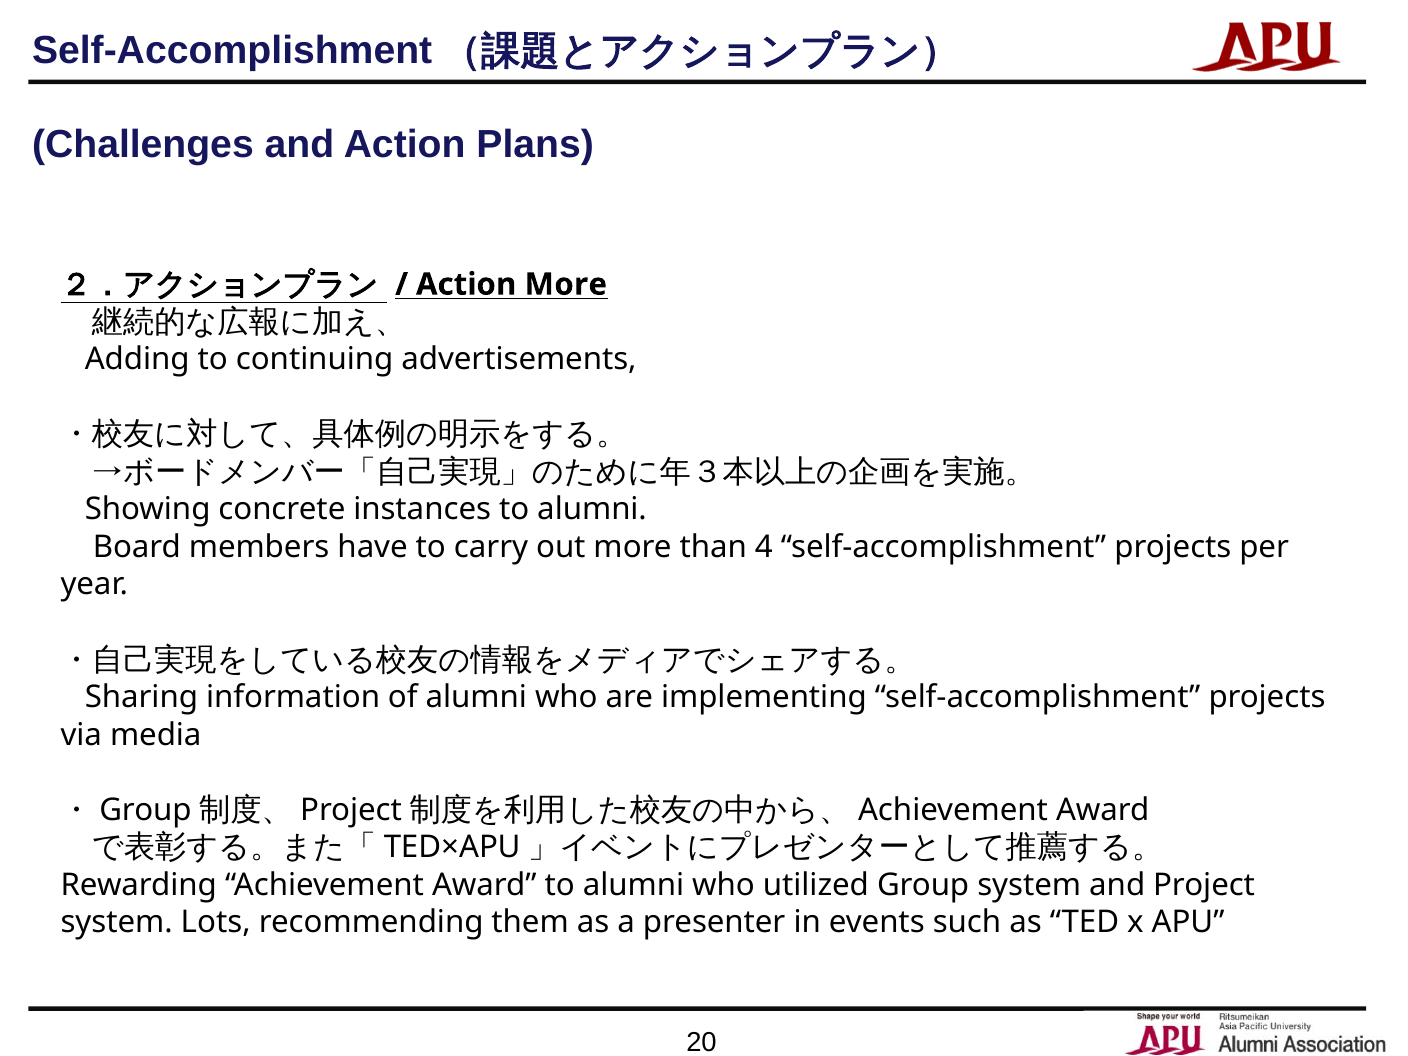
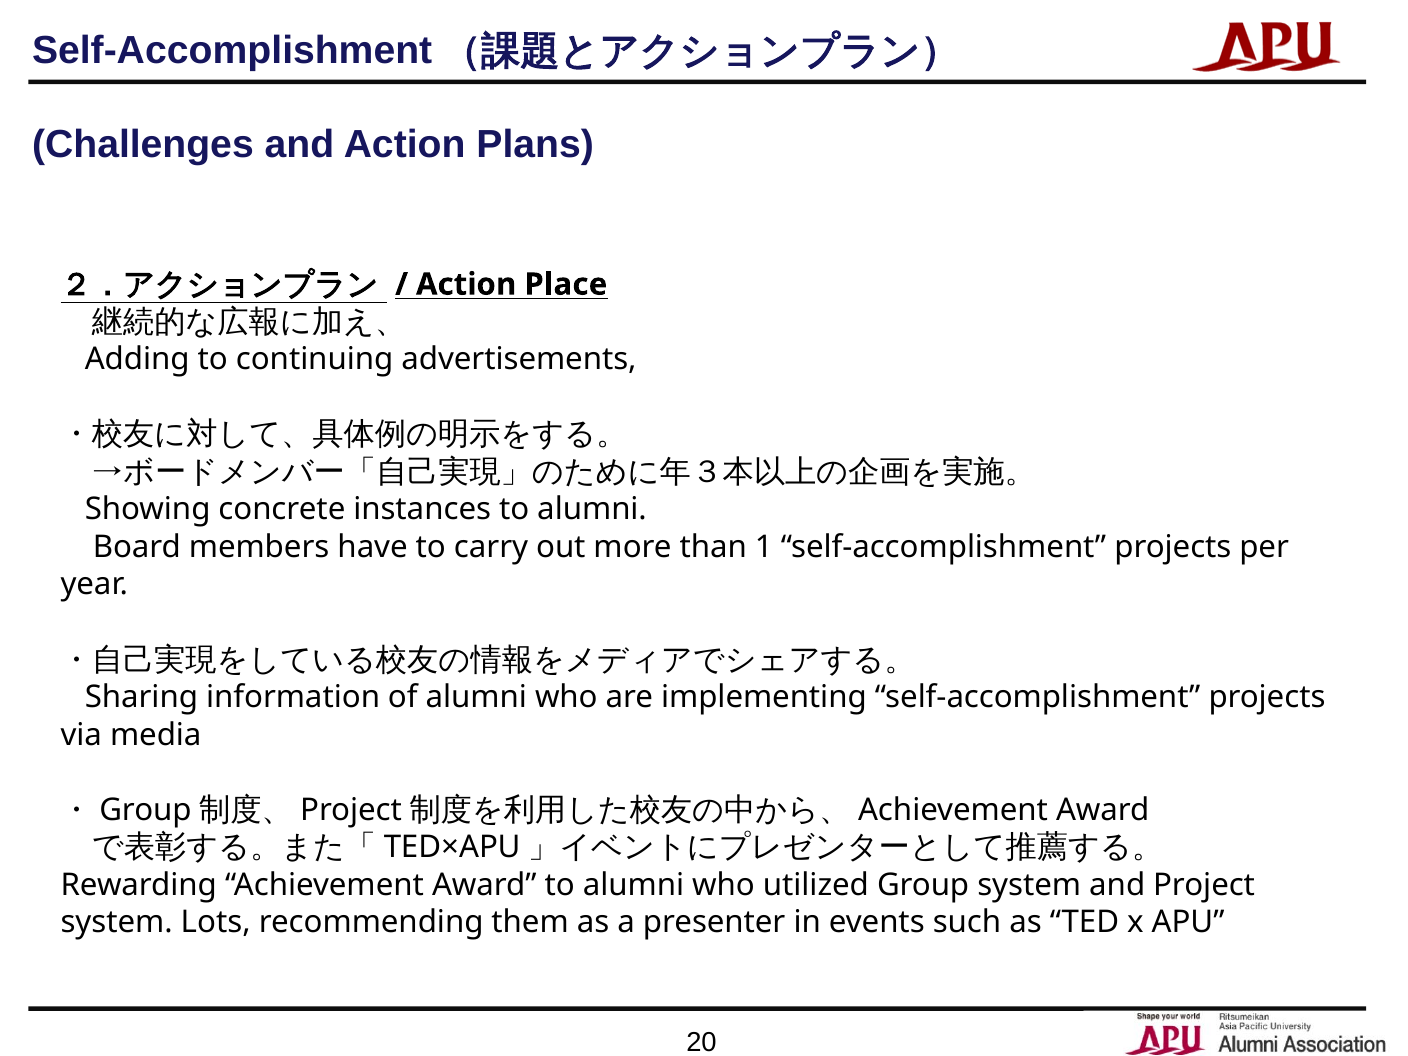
Action More: More -> Place
4: 4 -> 1
